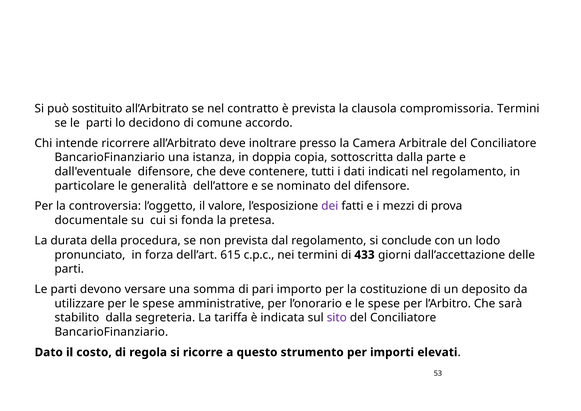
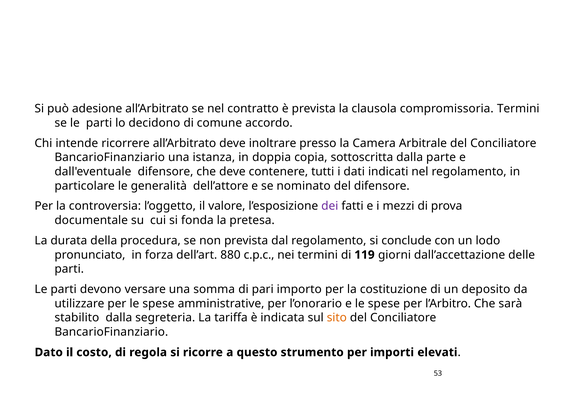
sostituito: sostituito -> adesione
615: 615 -> 880
433: 433 -> 119
sito colour: purple -> orange
